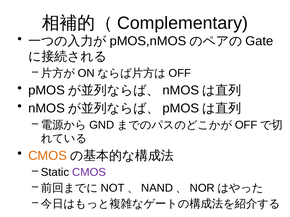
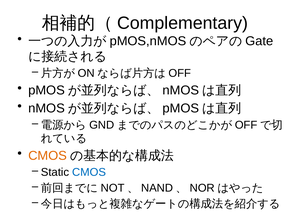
CMOS at (89, 173) colour: purple -> blue
